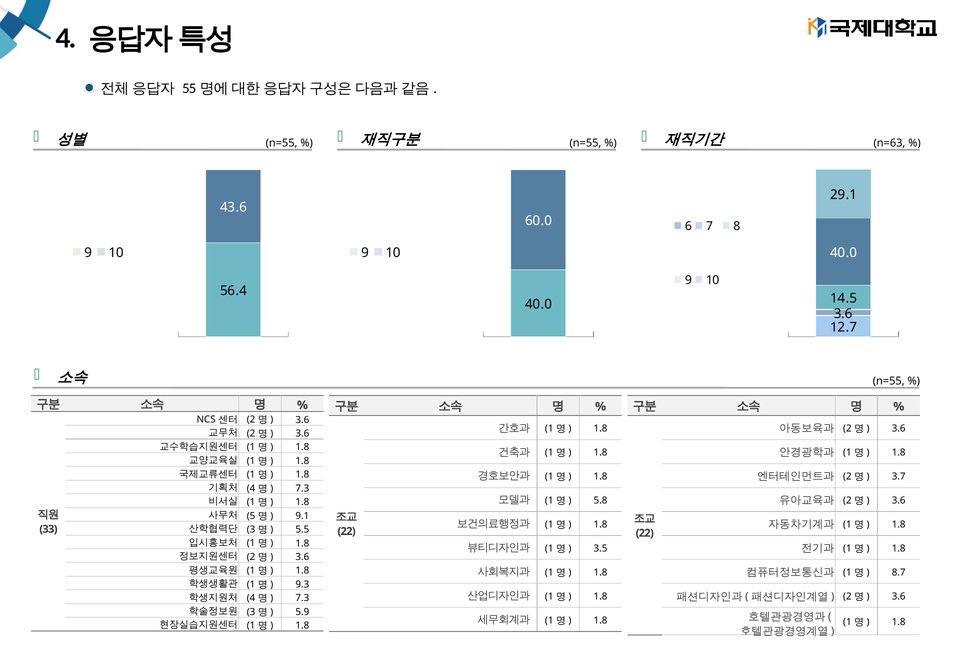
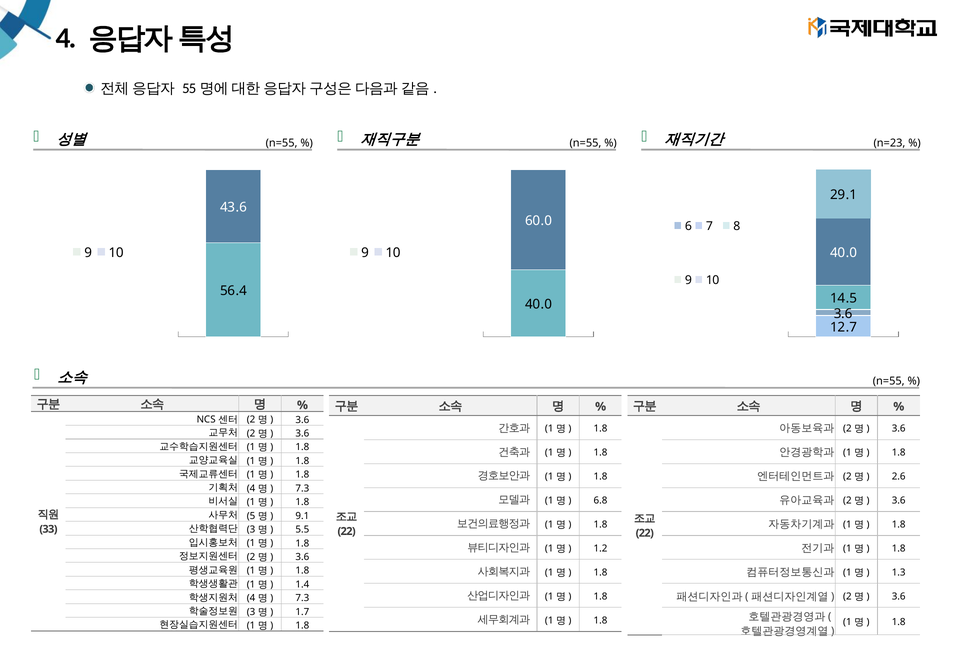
n=63: n=63 -> n=23
3.7: 3.7 -> 2.6
5.8: 5.8 -> 6.8
3.5: 3.5 -> 1.2
8.7: 8.7 -> 1.3
9.3: 9.3 -> 1.4
5.9: 5.9 -> 1.7
